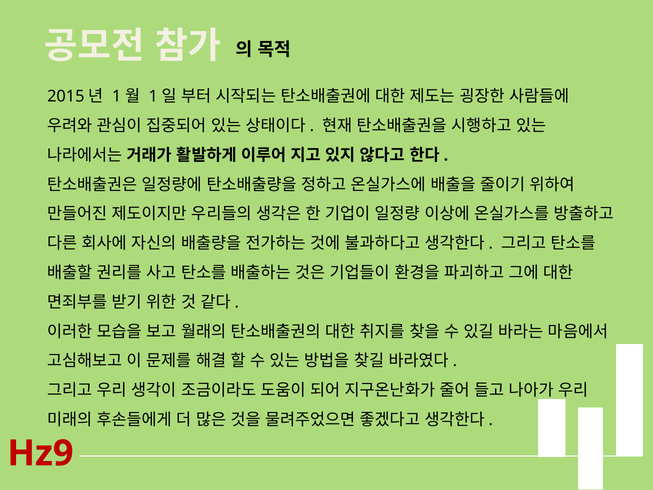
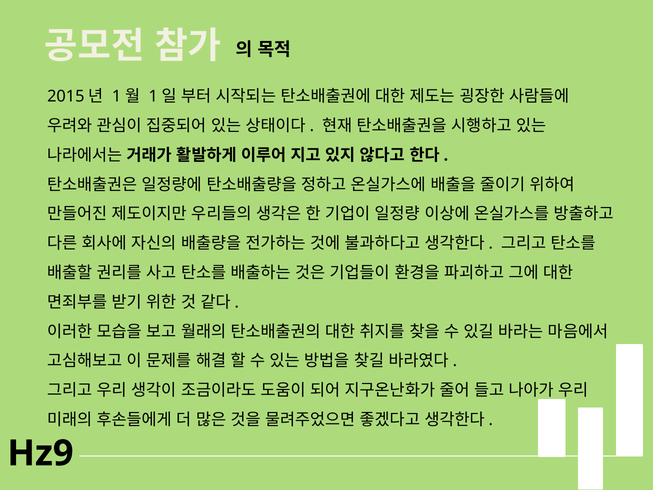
Hz9 colour: red -> black
